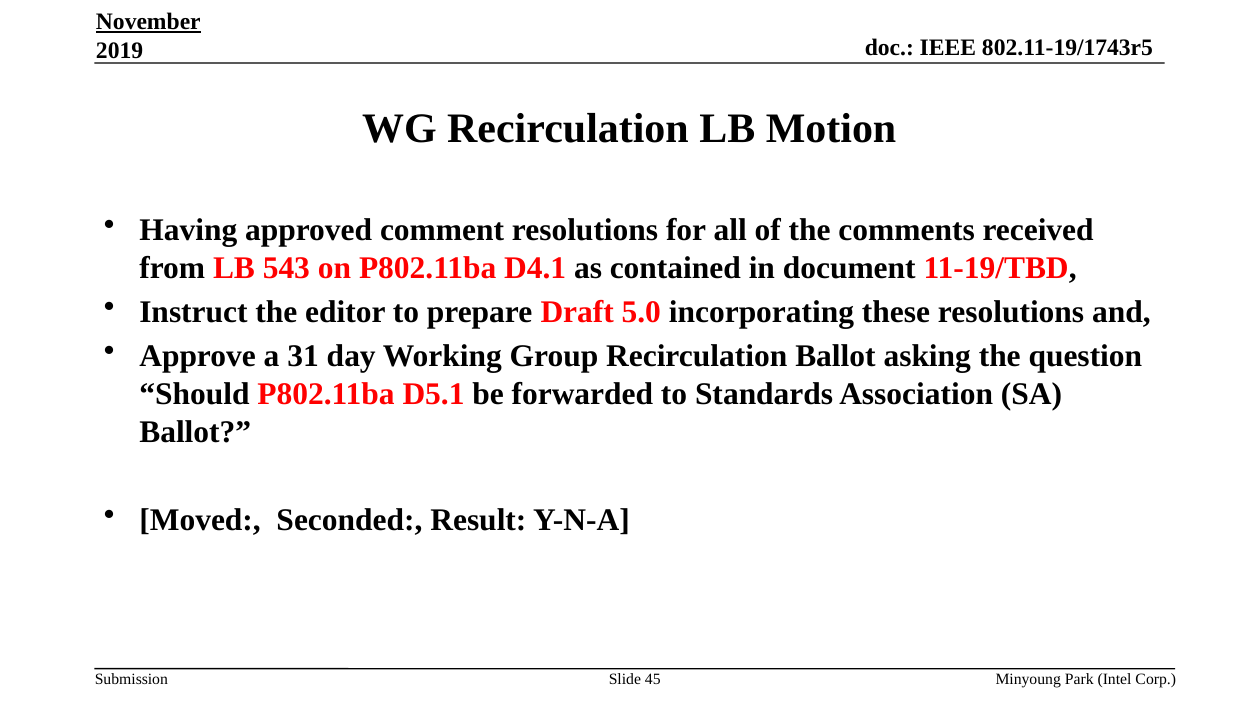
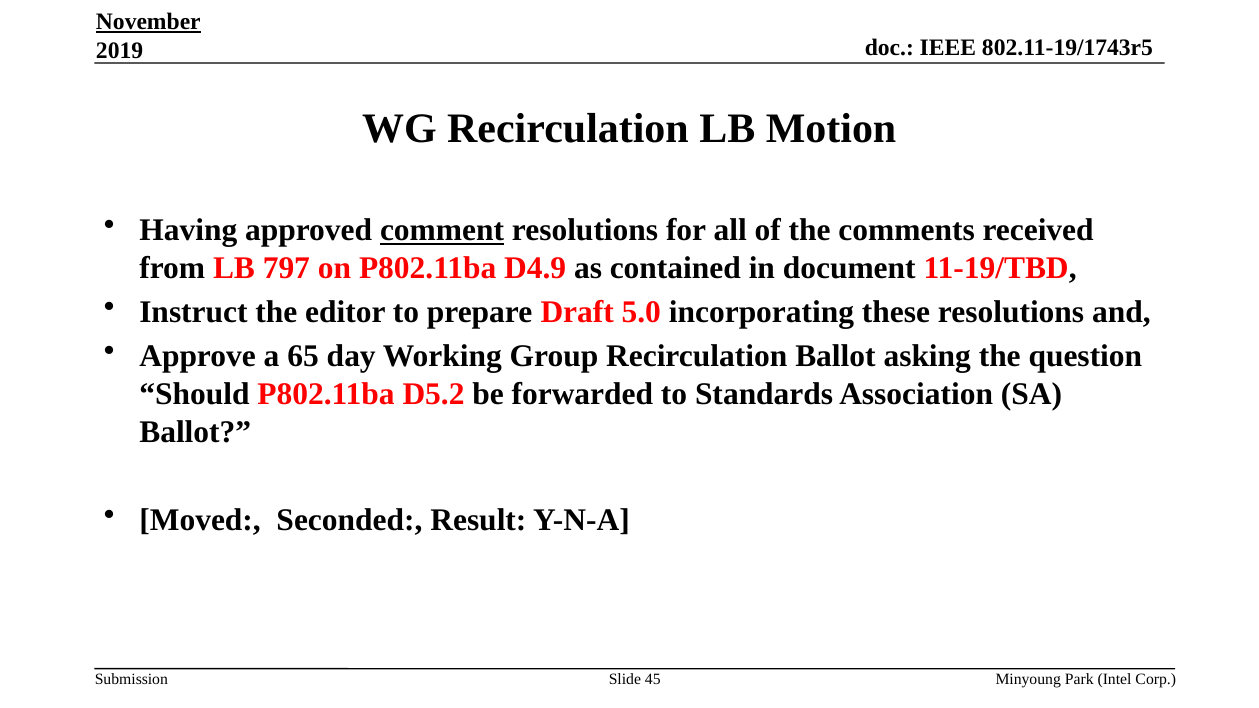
comment underline: none -> present
543: 543 -> 797
D4.1: D4.1 -> D4.9
31: 31 -> 65
D5.1: D5.1 -> D5.2
